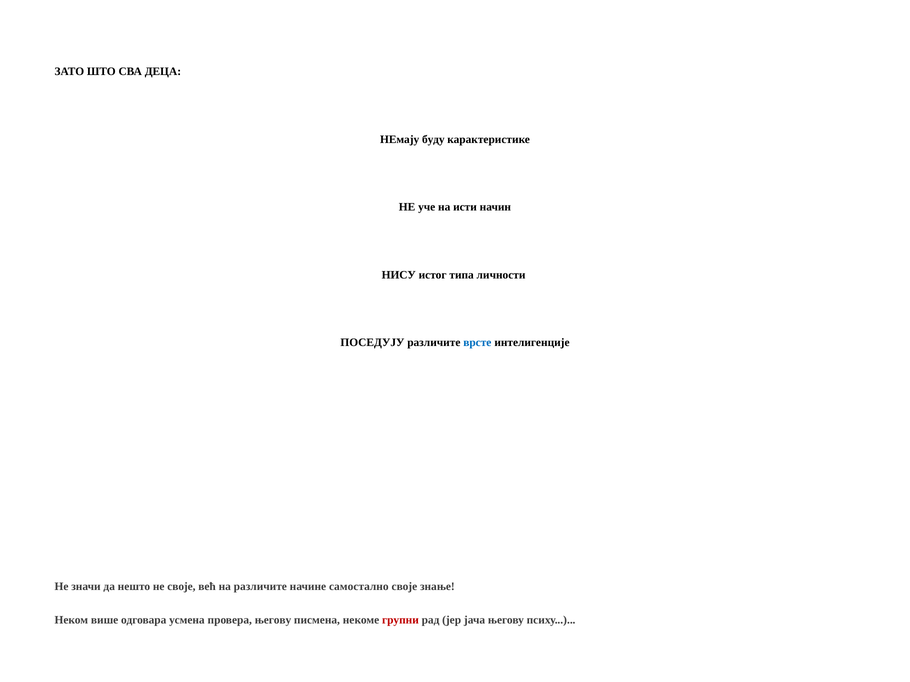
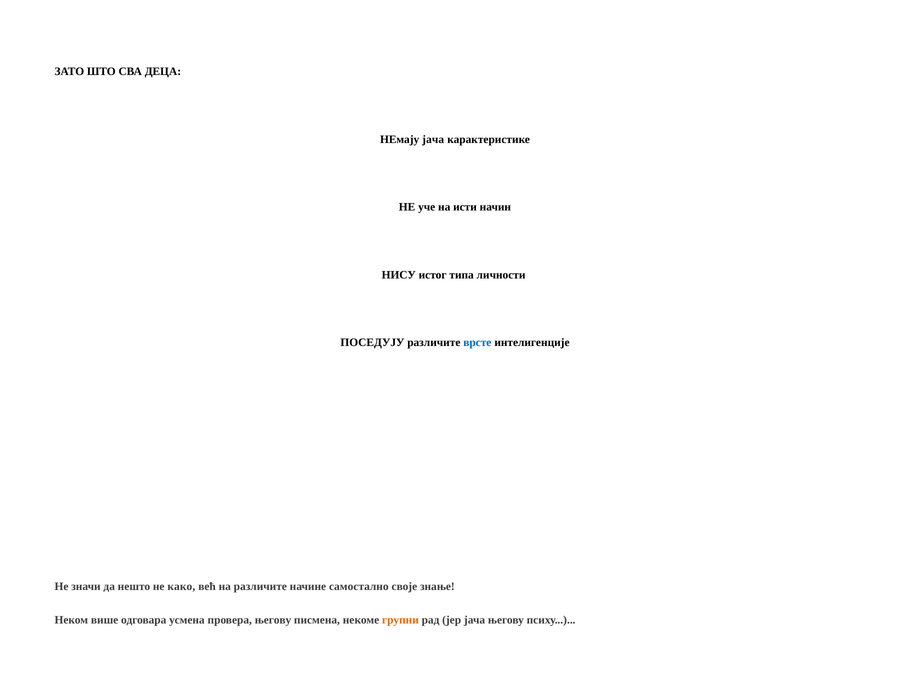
НЕмају буду: буду -> јача
не своје: своје -> како
групни colour: red -> orange
